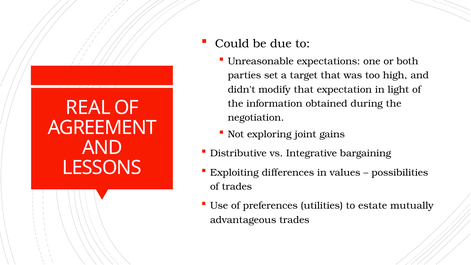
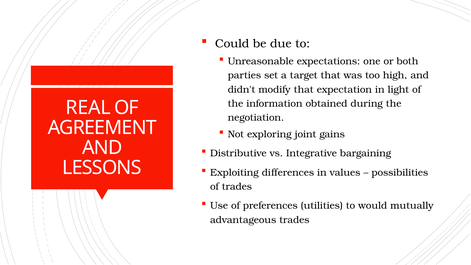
estate: estate -> would
